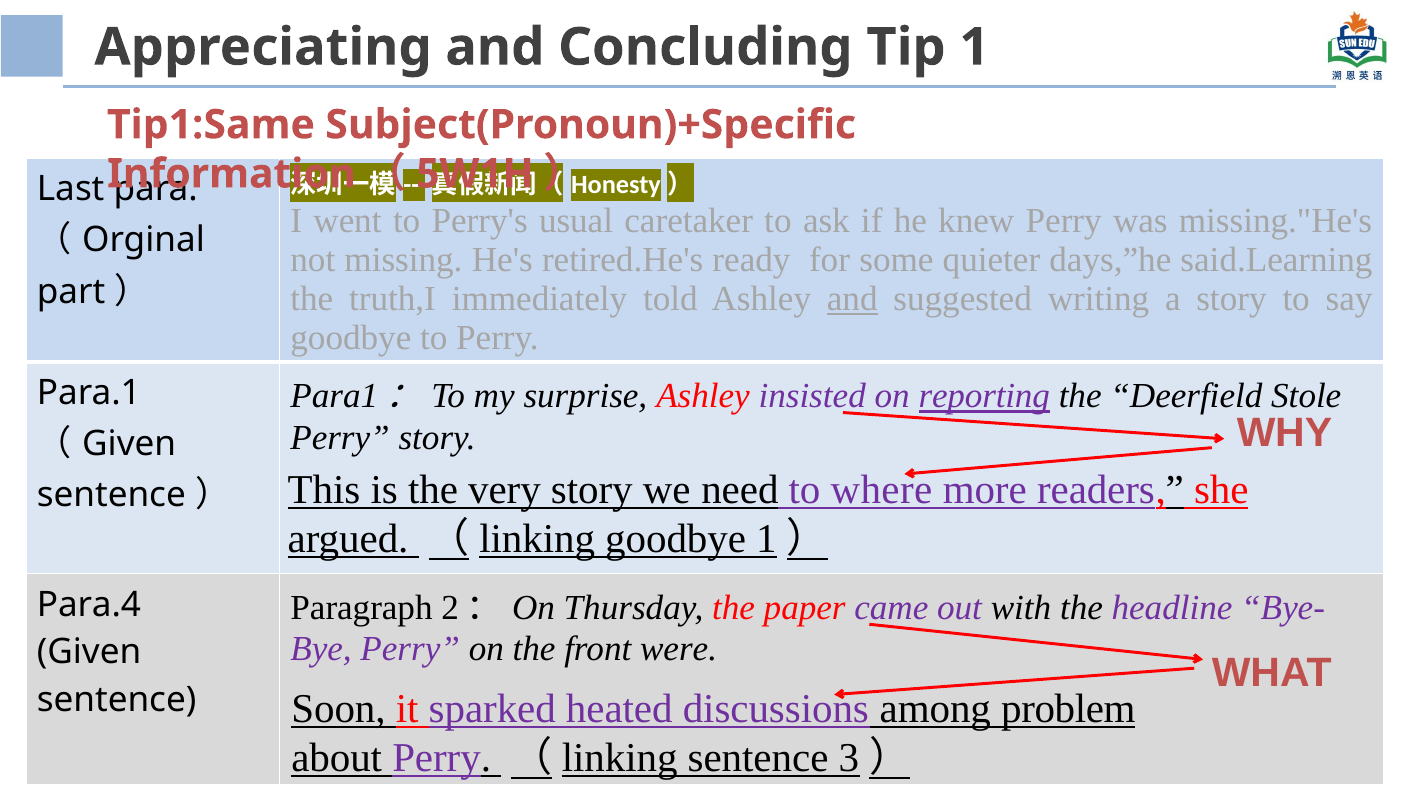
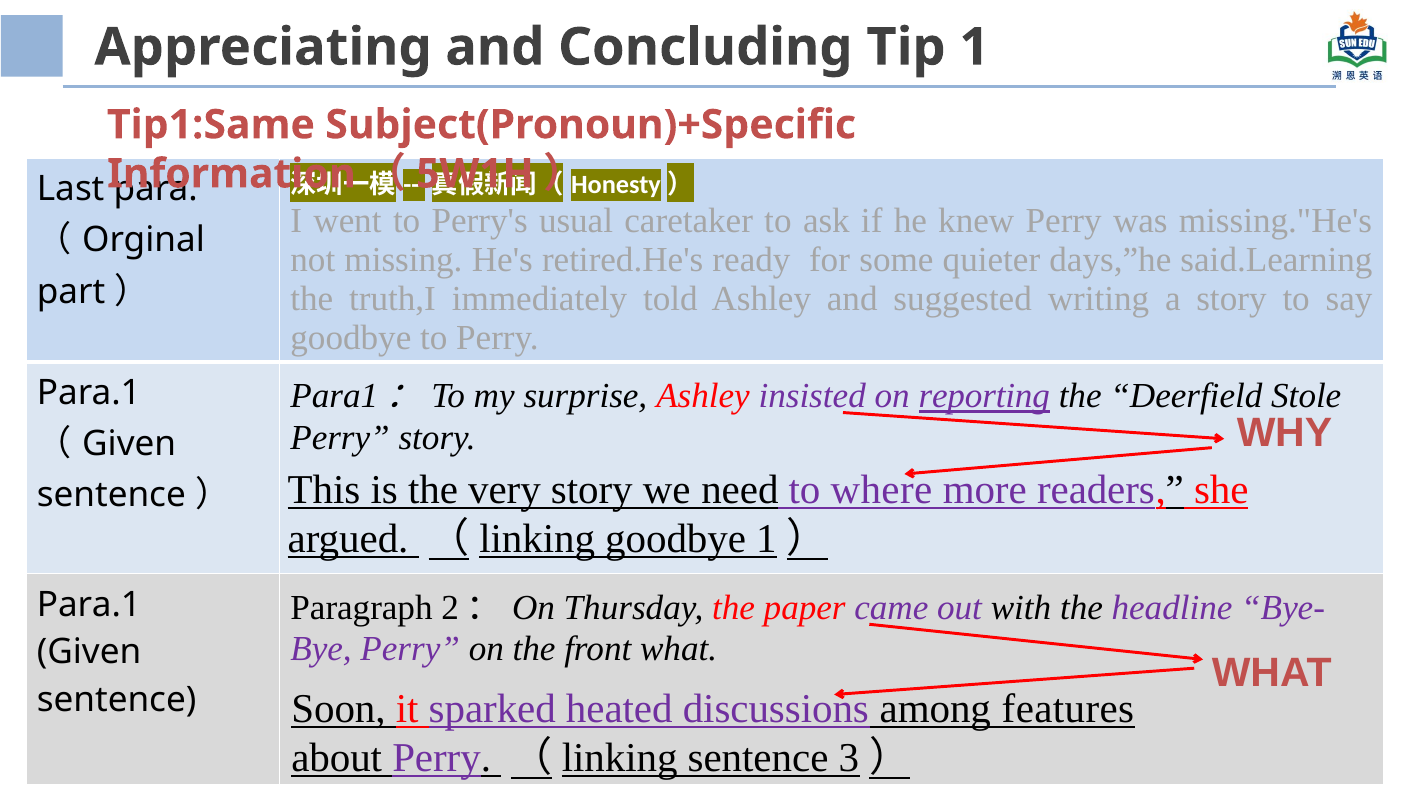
and at (852, 299) underline: present -> none
Para.4 at (89, 605): Para.4 -> Para.1
front were: were -> what
problem: problem -> features
